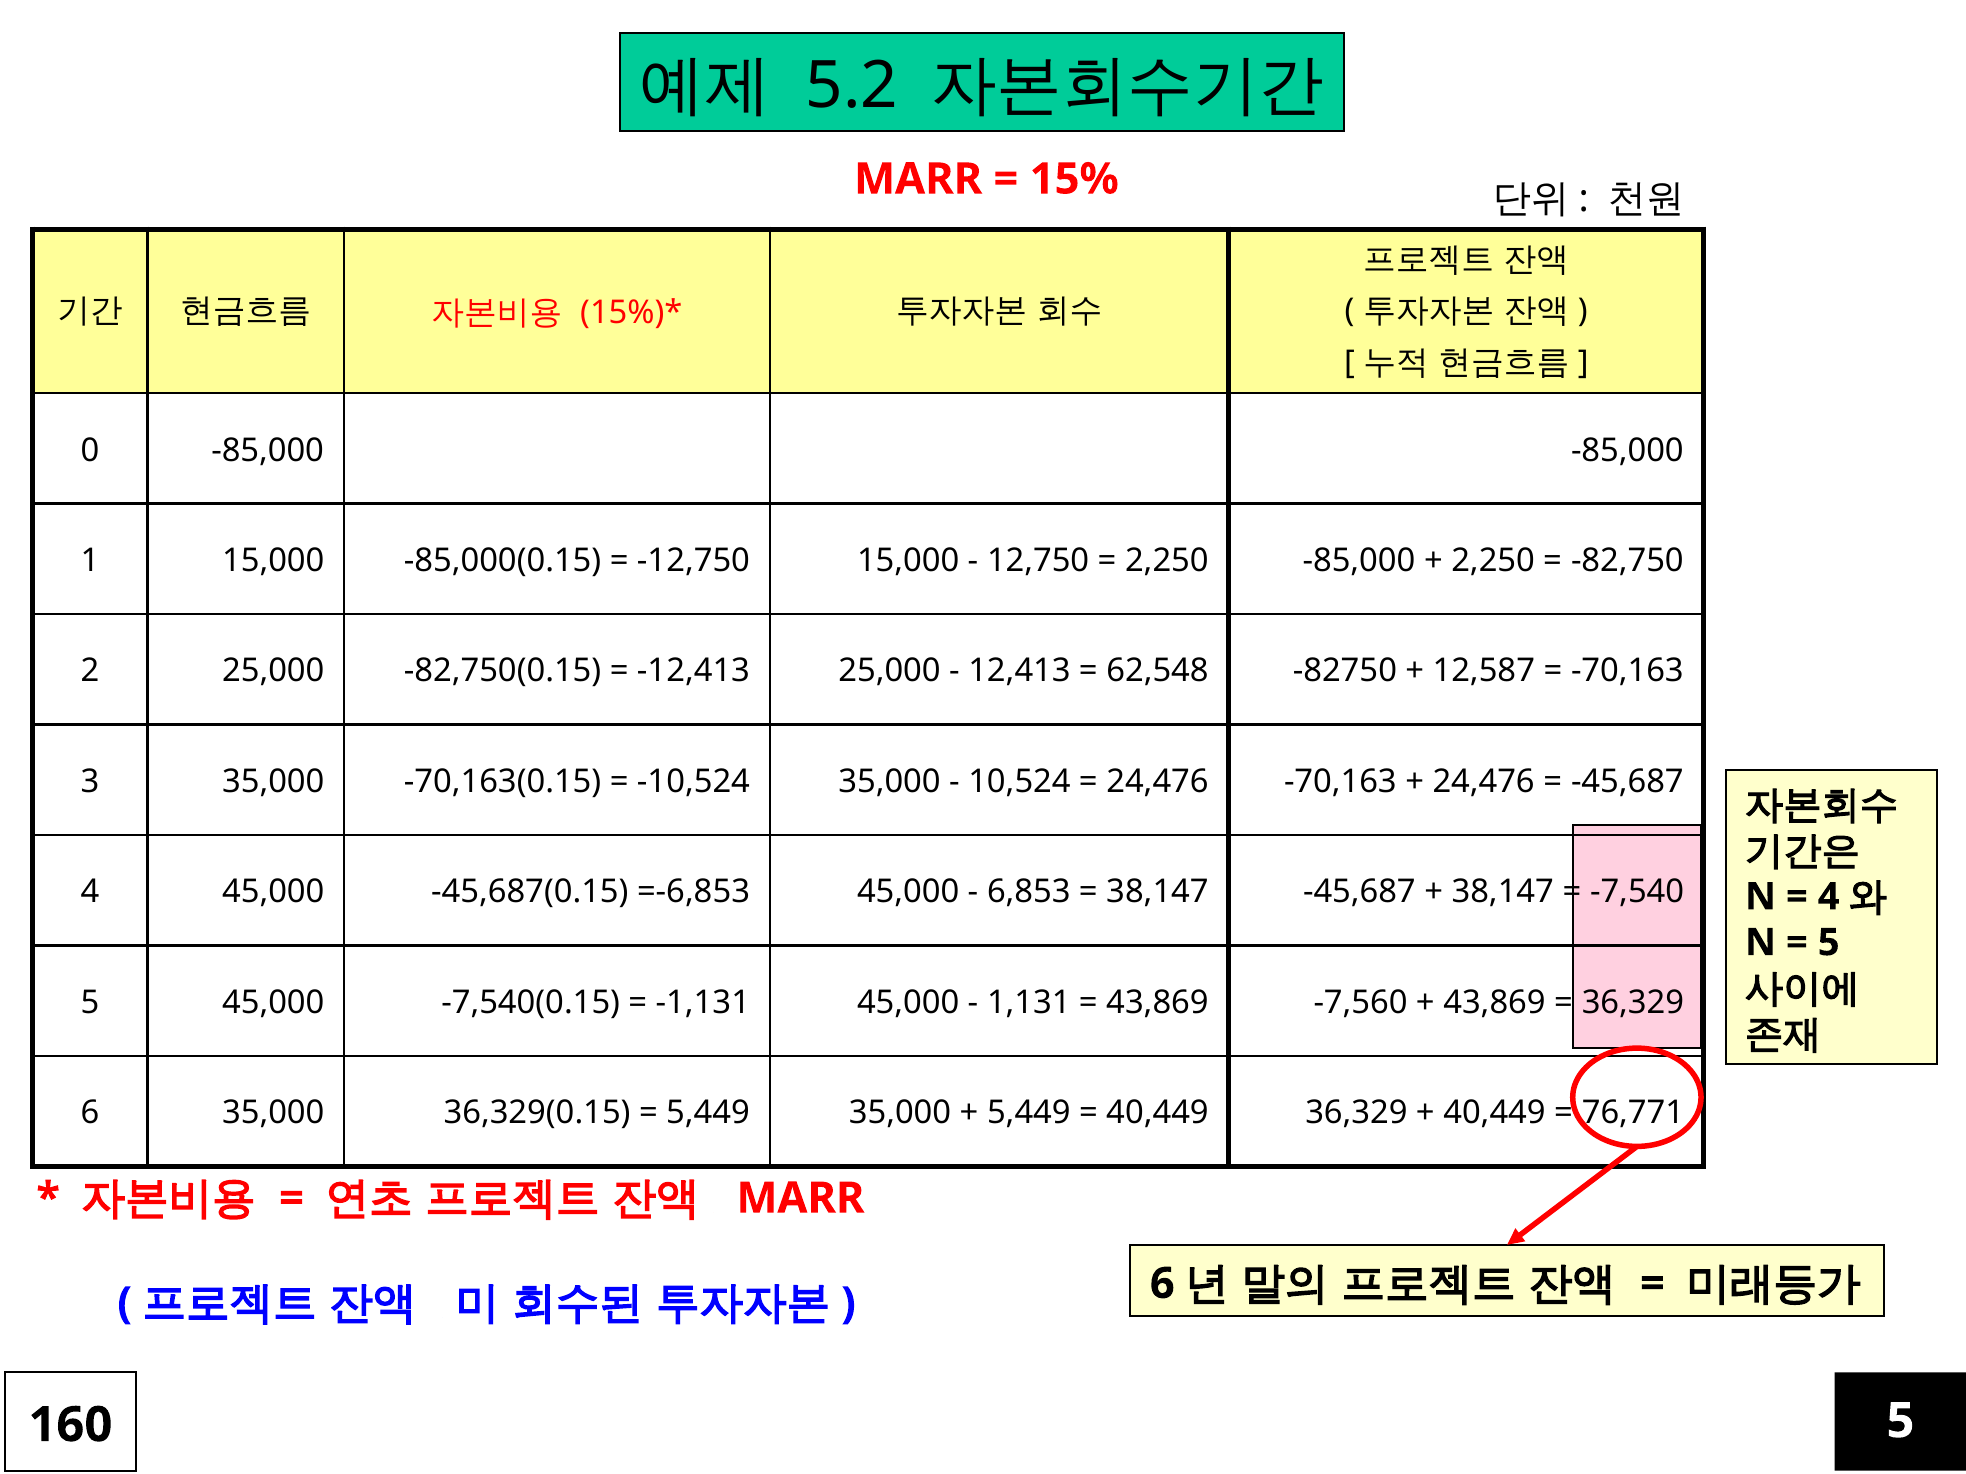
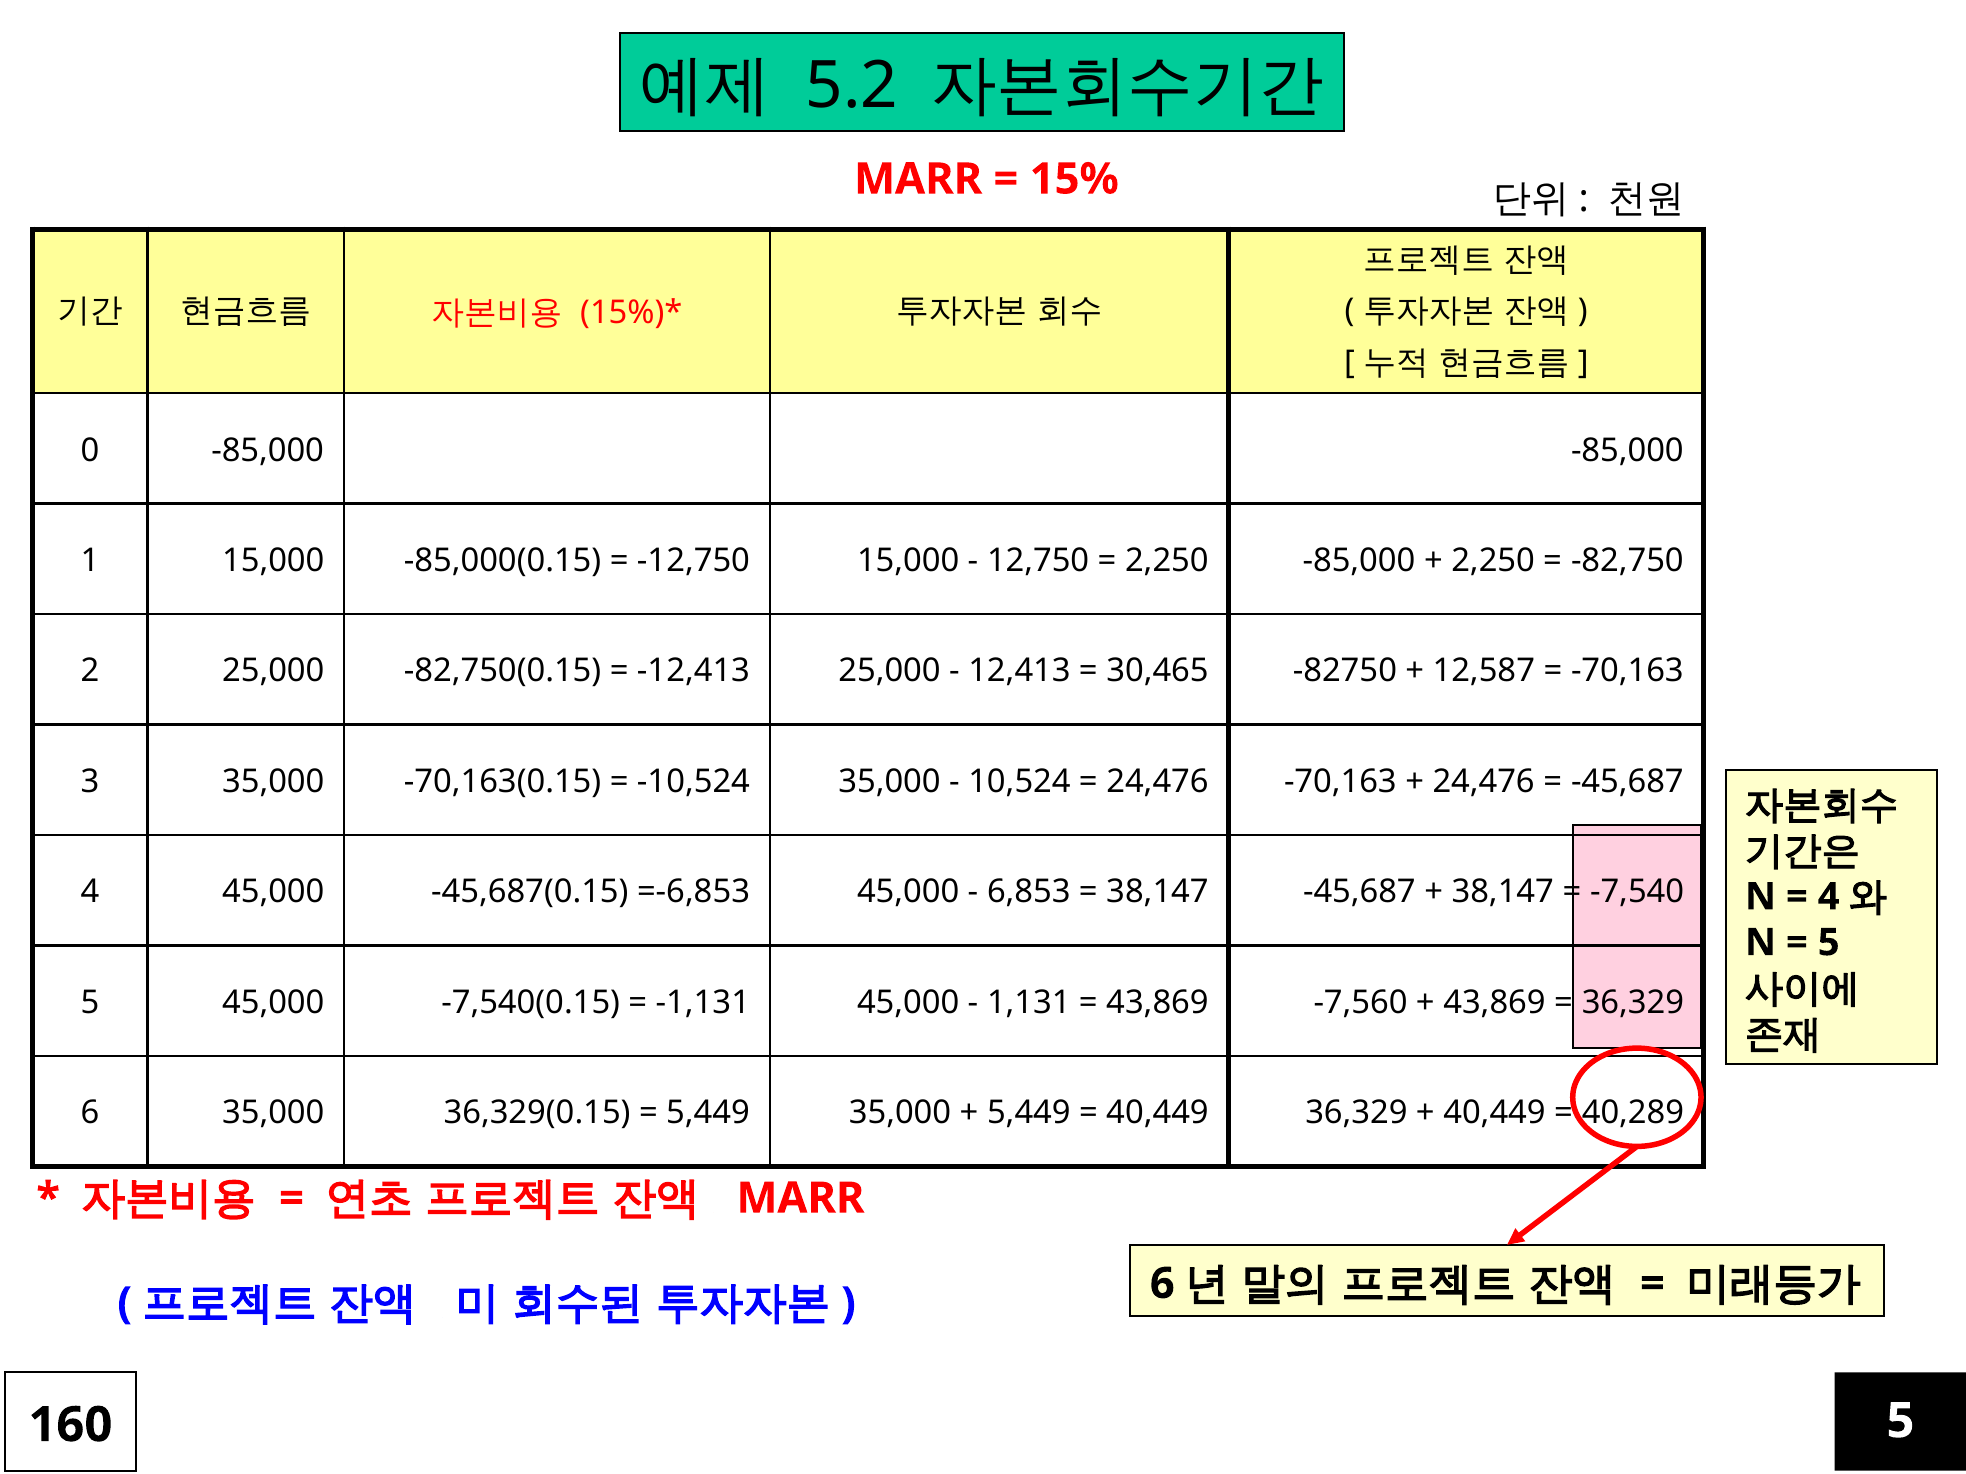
62,548: 62,548 -> 30,465
76,771: 76,771 -> 40,289
